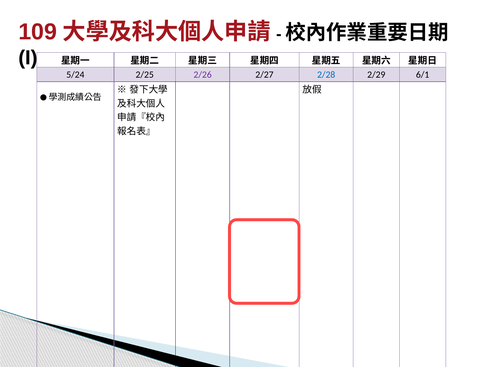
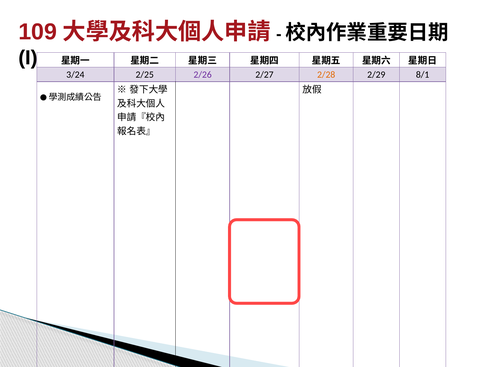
5/24: 5/24 -> 3/24
2/28 colour: blue -> orange
6/1: 6/1 -> 8/1
